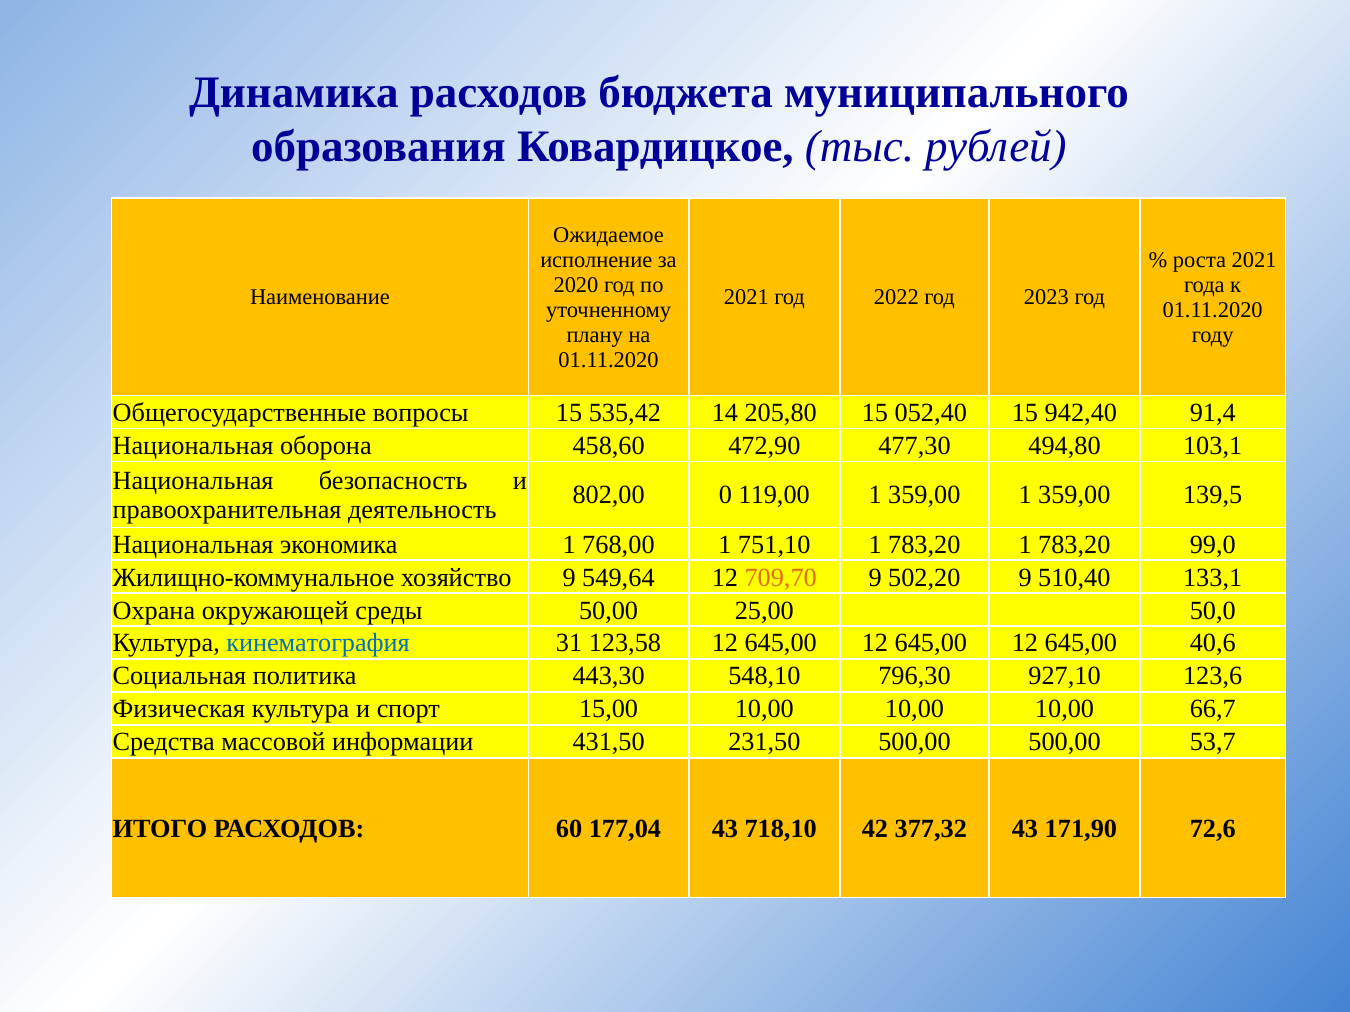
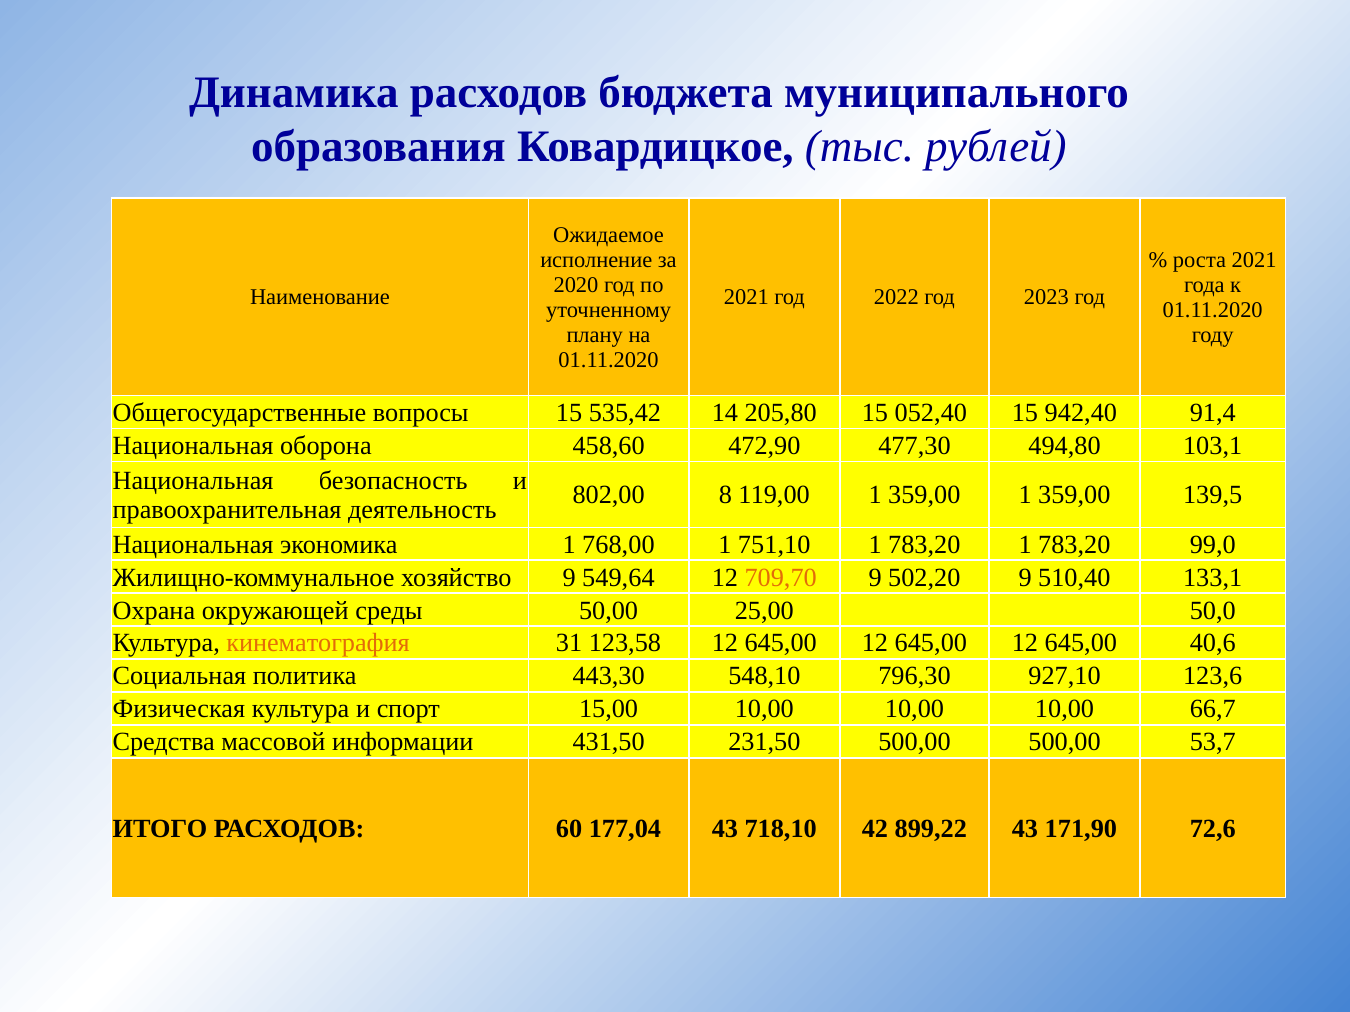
0: 0 -> 8
кинематография colour: blue -> orange
377,32: 377,32 -> 899,22
